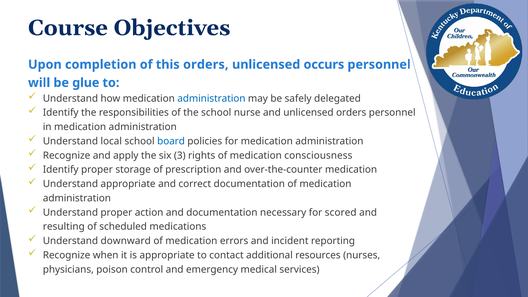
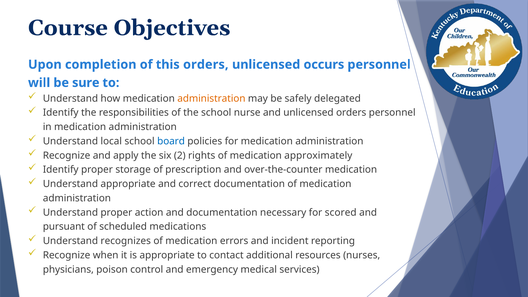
glue: glue -> sure
administration at (211, 98) colour: blue -> orange
3: 3 -> 2
consciousness: consciousness -> approximately
resulting: resulting -> pursuant
downward: downward -> recognizes
